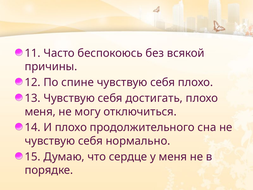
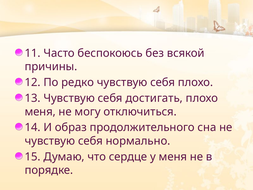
спине: спине -> редко
И плохо: плохо -> образ
